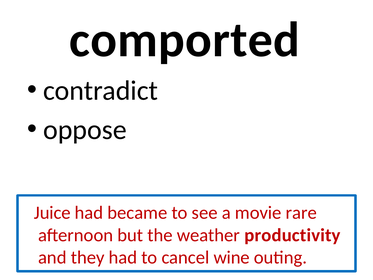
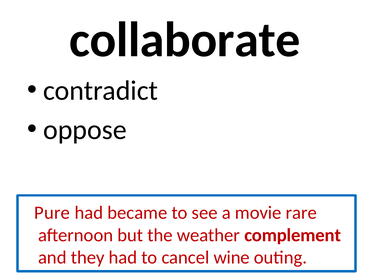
comported: comported -> collaborate
Juice: Juice -> Pure
productivity: productivity -> complement
